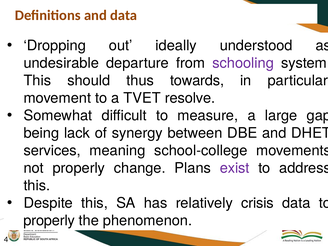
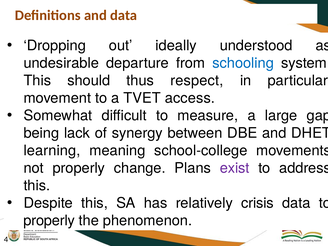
schooling colour: purple -> blue
towards: towards -> respect
resolve: resolve -> access
services: services -> learning
